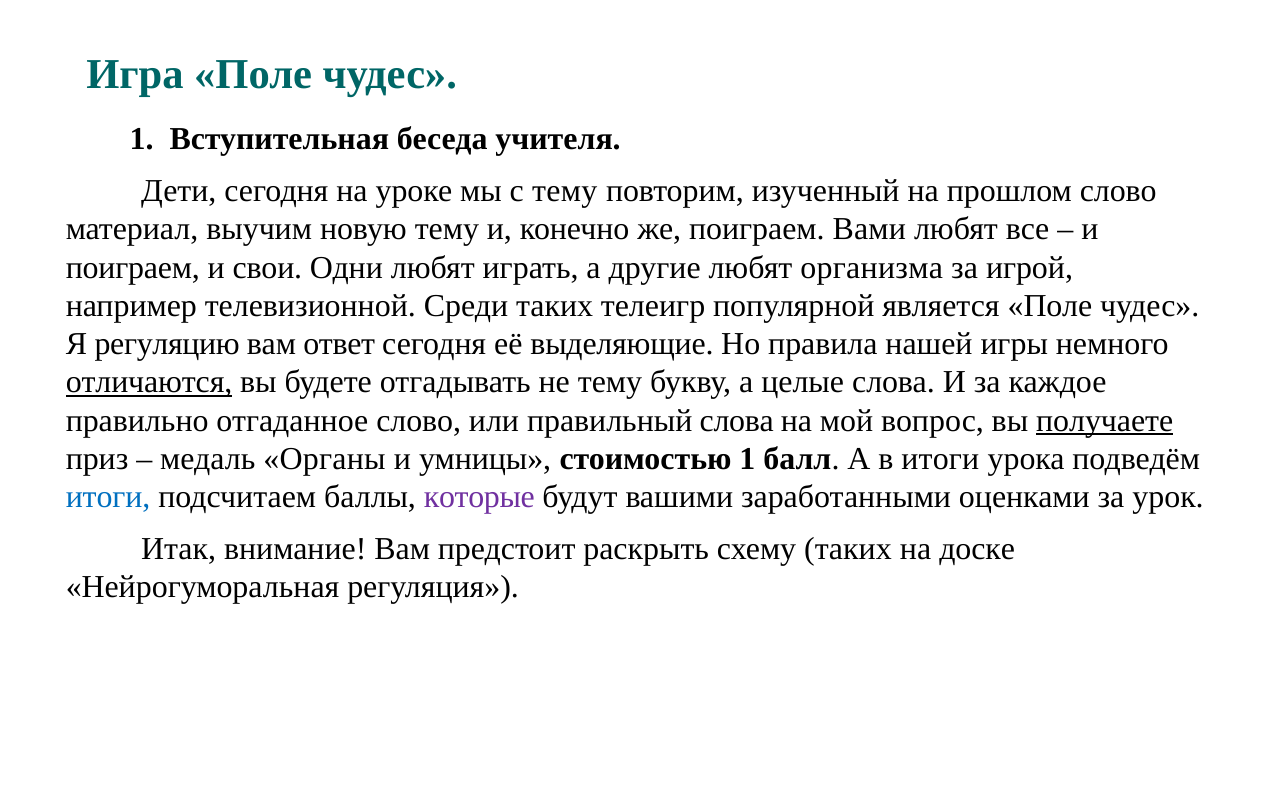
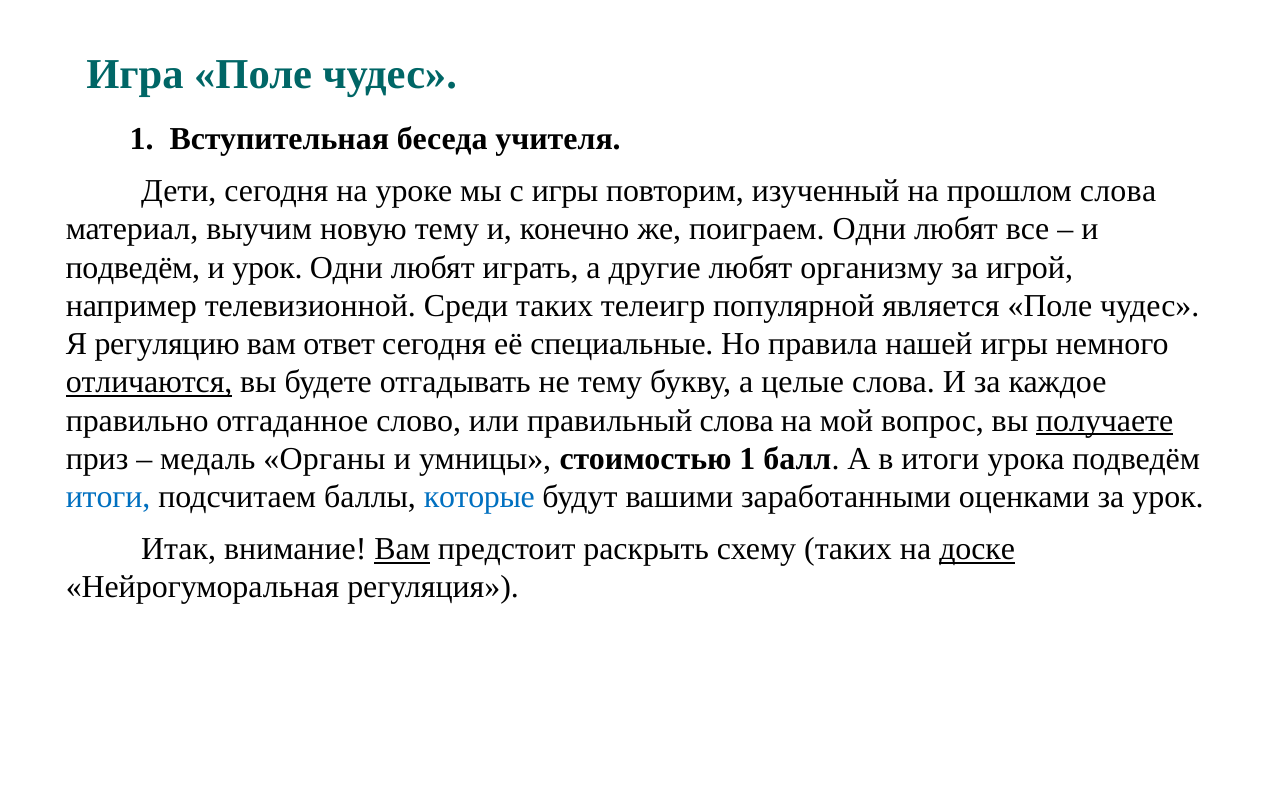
с тему: тему -> игры
прошлом слово: слово -> слова
поиграем Вами: Вами -> Одни
поиграем at (133, 268): поиграем -> подведём
и свои: свои -> урок
организма: организма -> организму
выделяющие: выделяющие -> специальные
которые colour: purple -> blue
Вам at (402, 549) underline: none -> present
доске underline: none -> present
